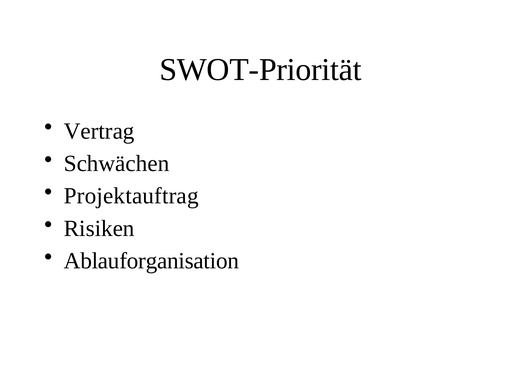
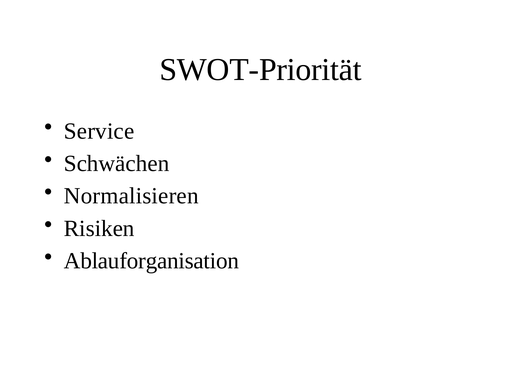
Vertrag: Vertrag -> Service
Projektauftrag: Projektauftrag -> Normalisieren
